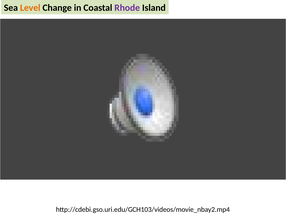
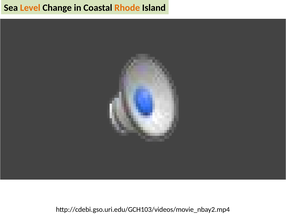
Rhode colour: purple -> orange
